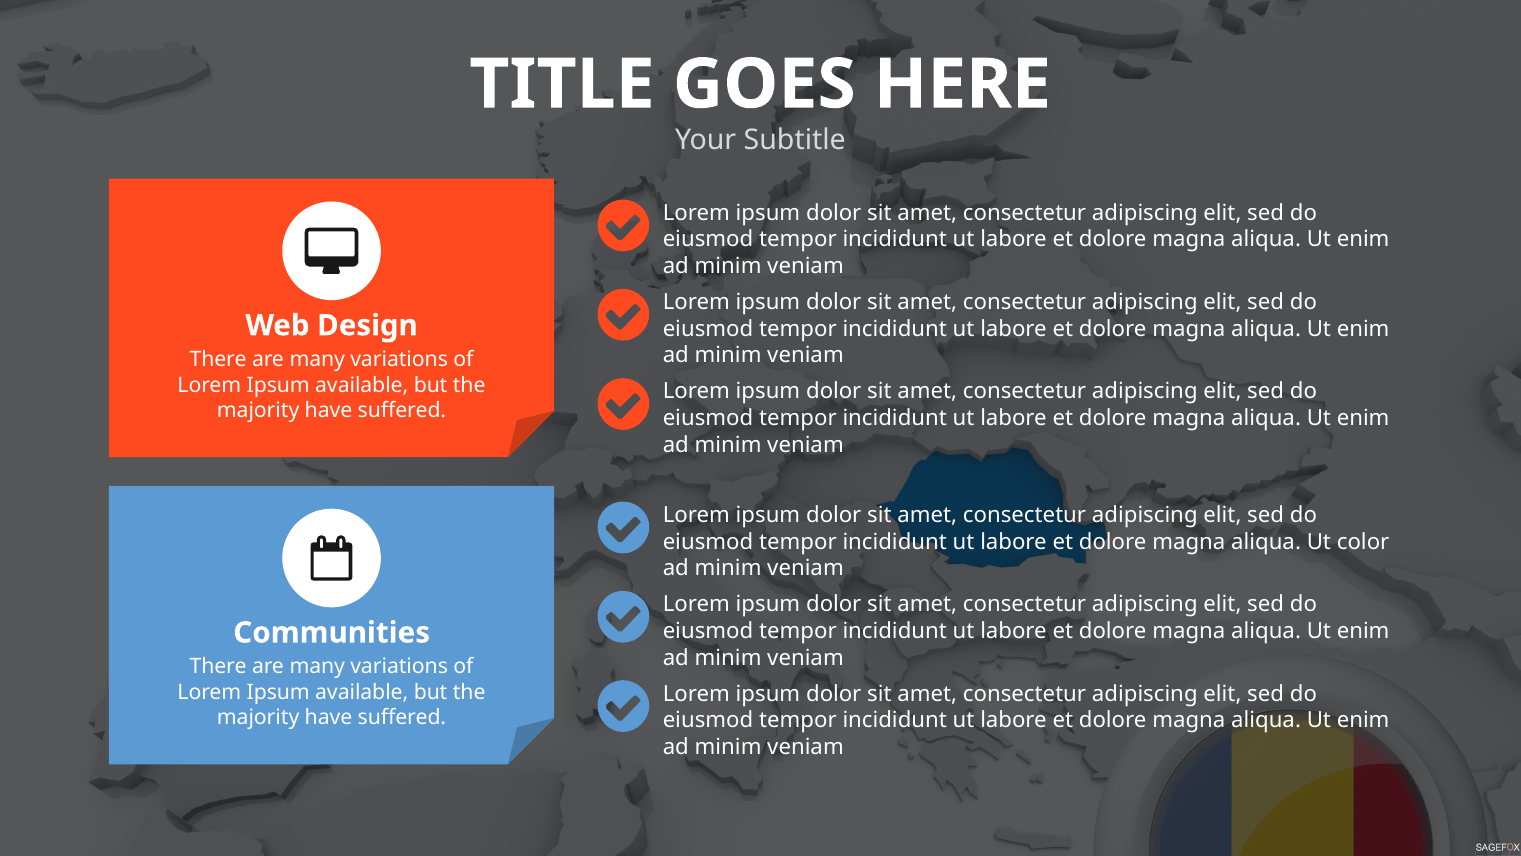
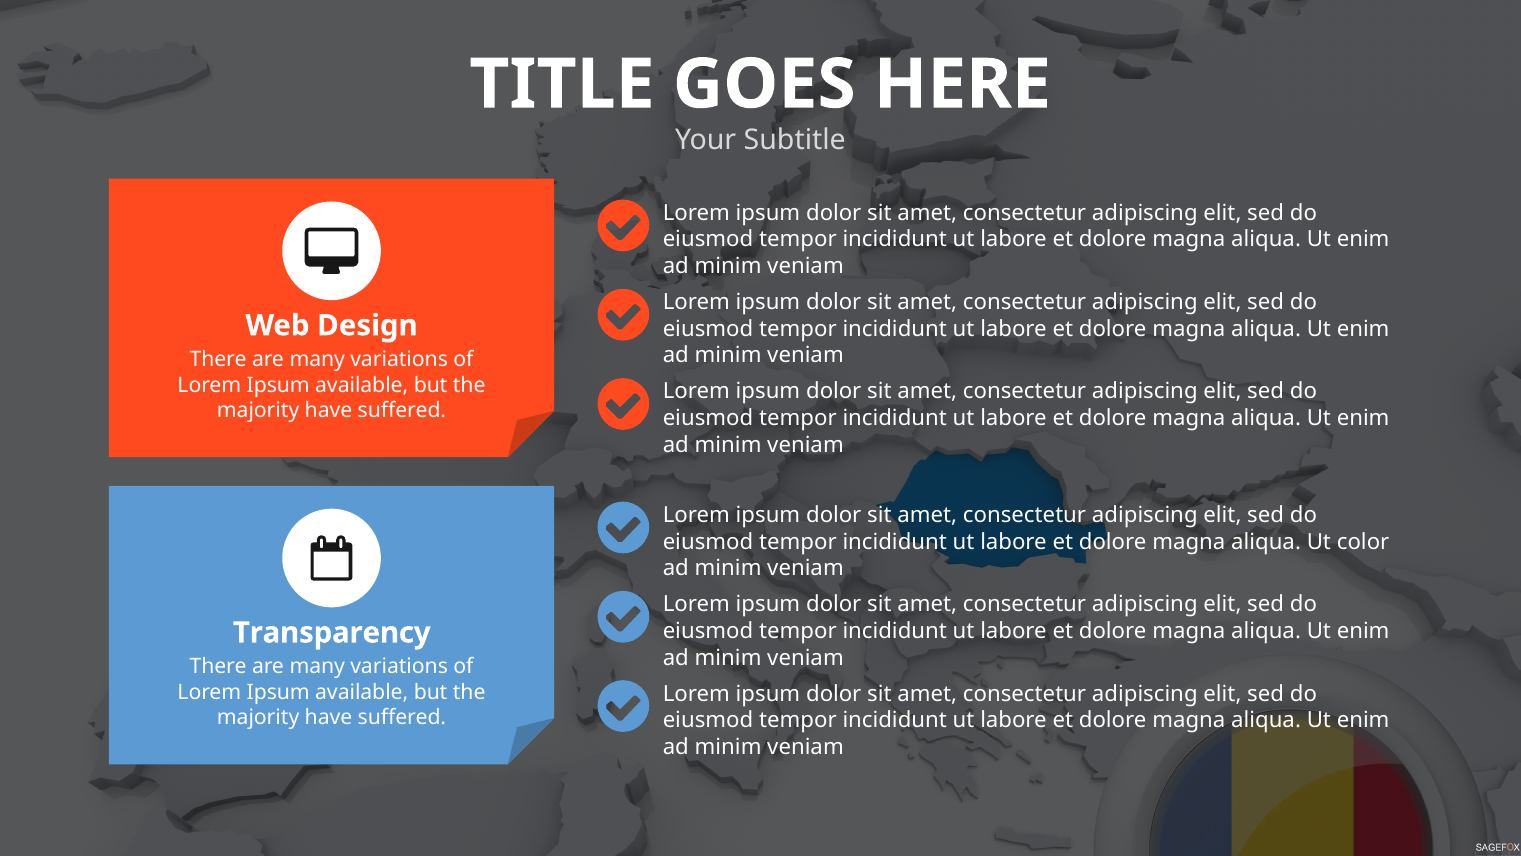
Communities: Communities -> Transparency
